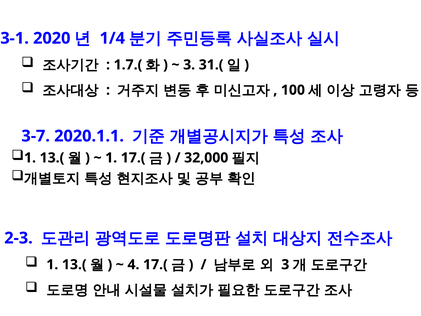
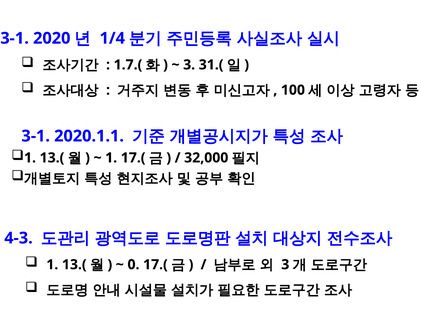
3-7 at (36, 136): 3-7 -> 3-1
2-3: 2-3 -> 4-3
4: 4 -> 0
